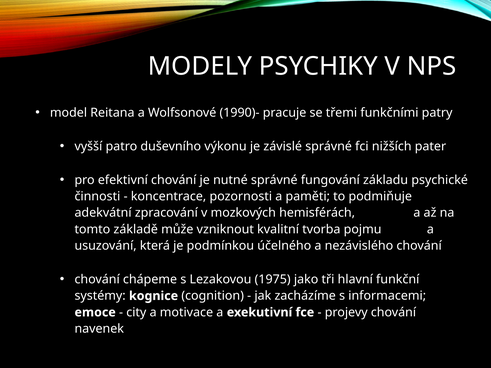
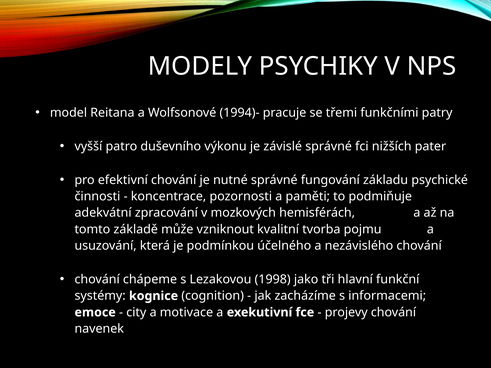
1990)-: 1990)- -> 1994)-
1975: 1975 -> 1998
